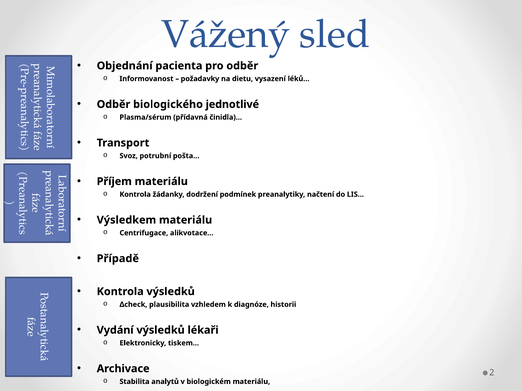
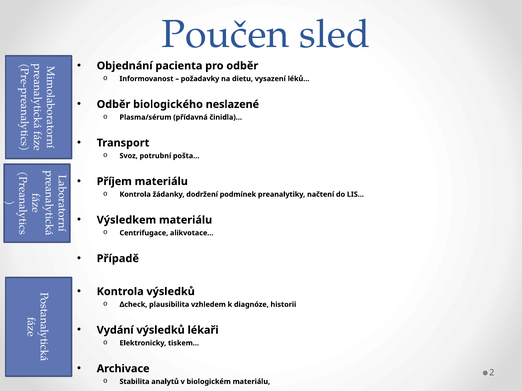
Vážený: Vážený -> Poučen
jednotlivé: jednotlivé -> neslazené
